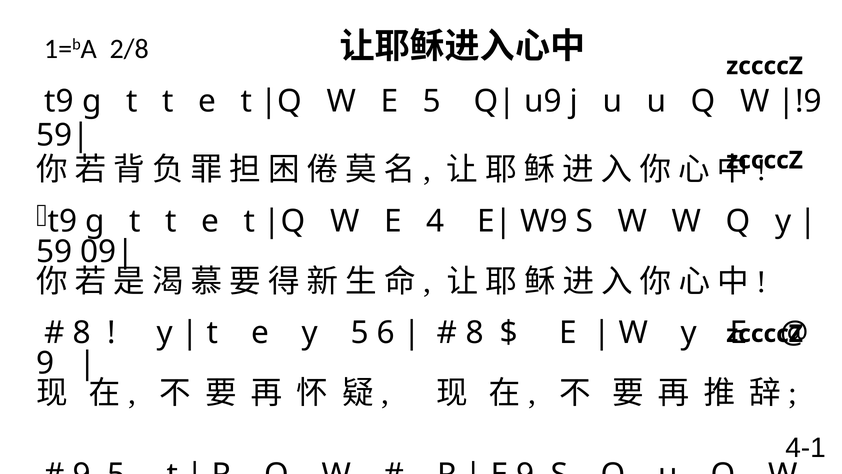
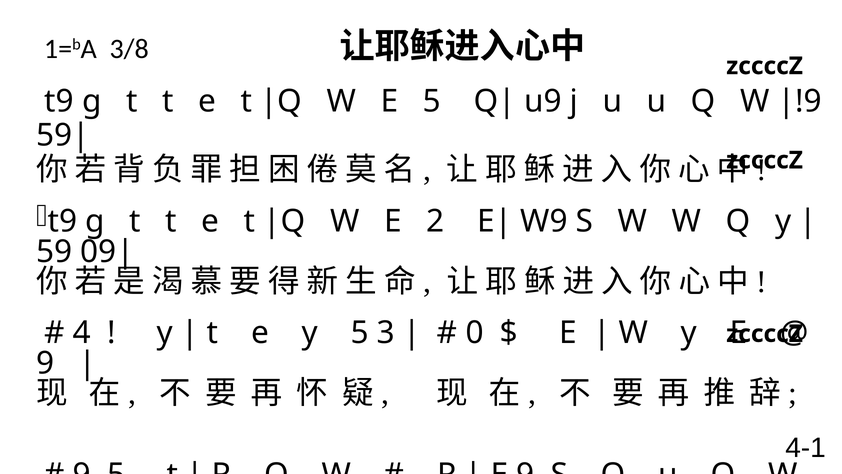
2/8: 2/8 -> 3/8
4: 4 -> 2
8 at (82, 333): 8 -> 4
6: 6 -> 3
8 at (475, 333): 8 -> 0
